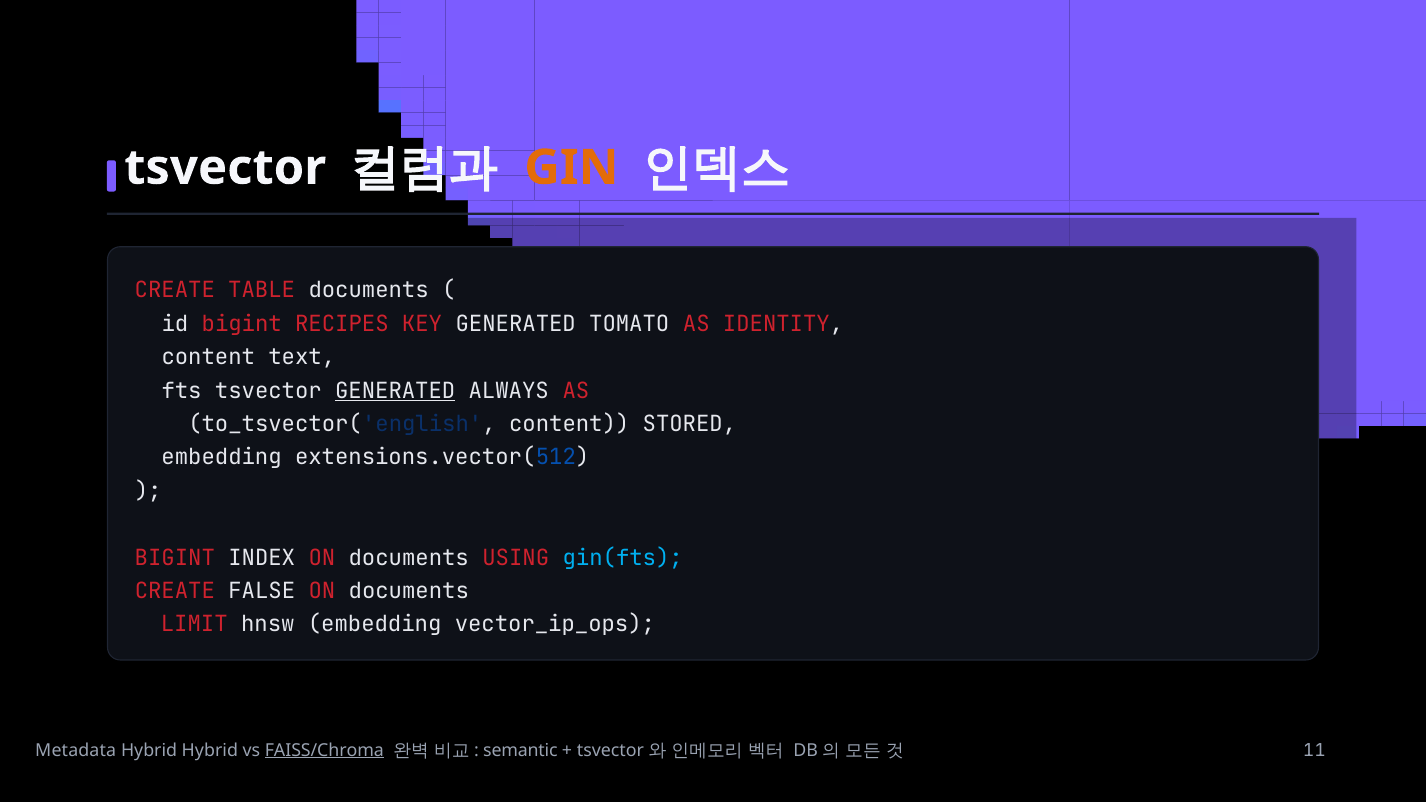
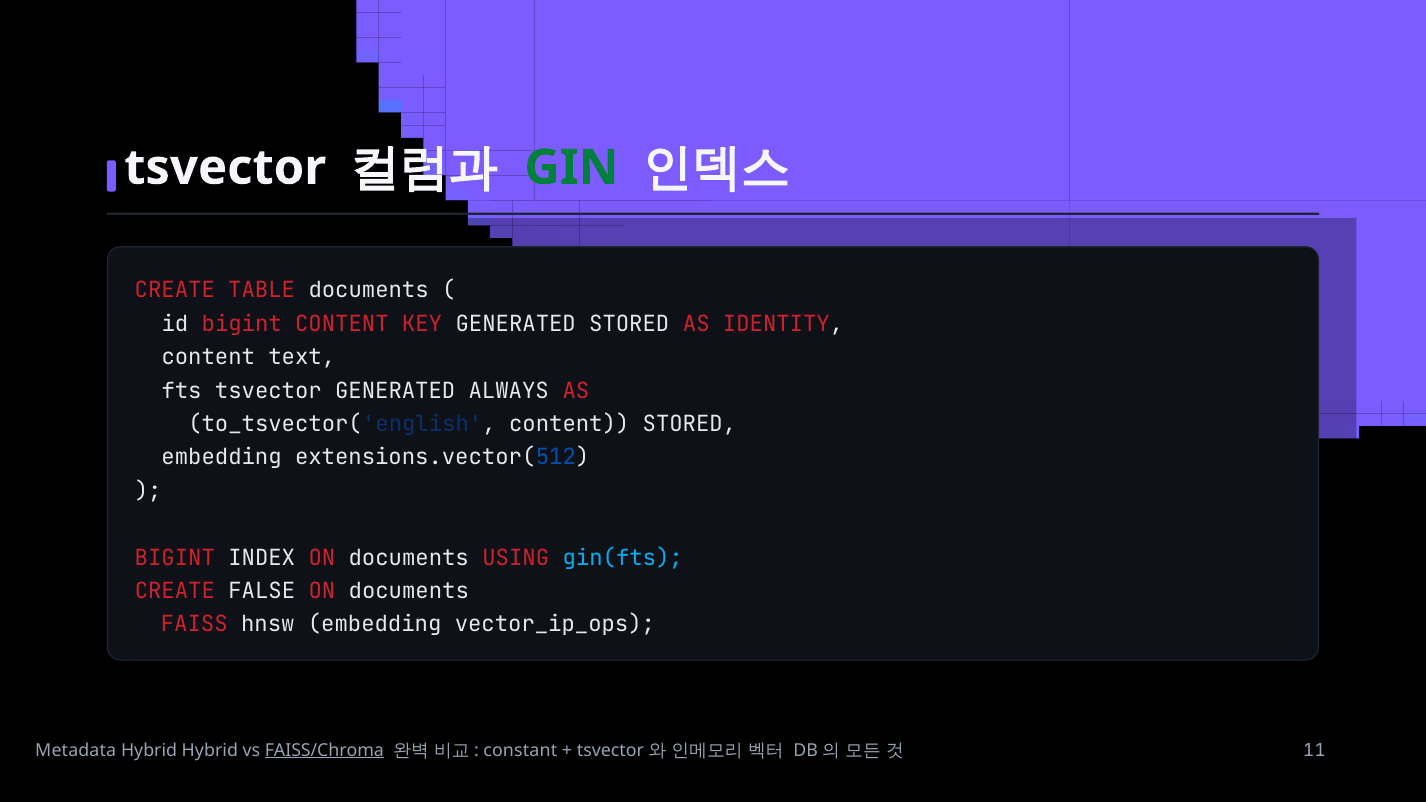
GIN colour: orange -> green
bigint RECIPES: RECIPES -> CONTENT
GENERATED TOMATO: TOMATO -> STORED
GENERATED at (395, 391) underline: present -> none
LIMIT: LIMIT -> FAISS
semantic: semantic -> constant
